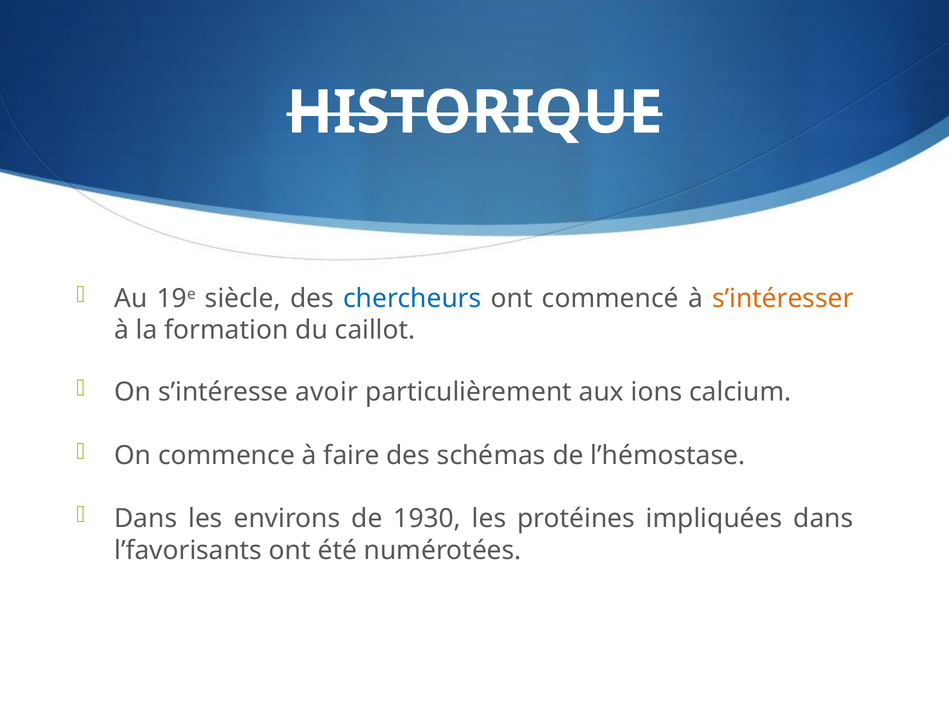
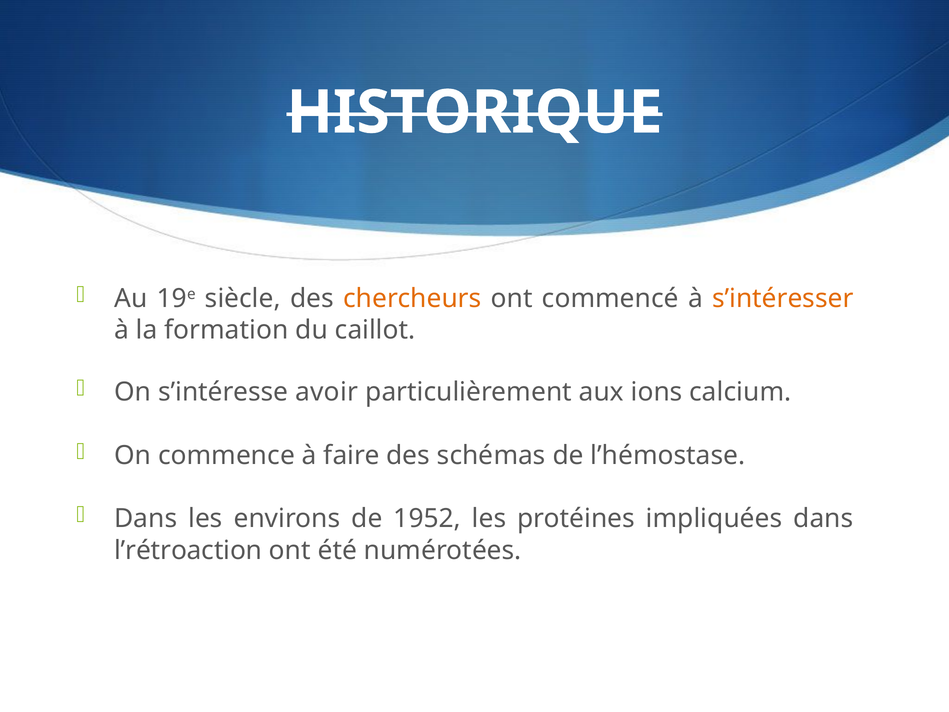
chercheurs colour: blue -> orange
1930: 1930 -> 1952
l’favorisants: l’favorisants -> l’rétroaction
